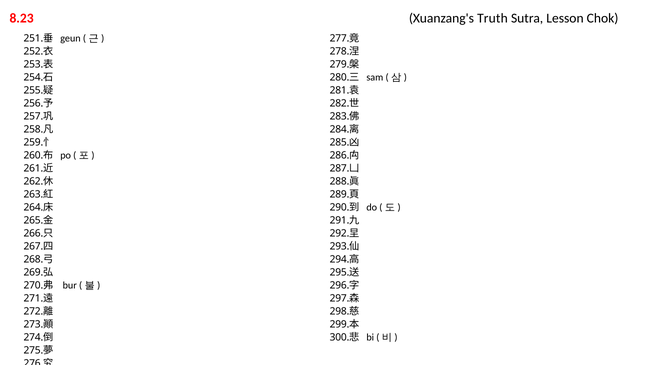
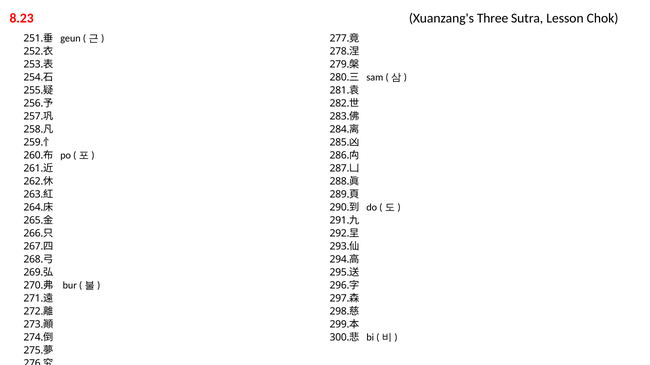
Truth: Truth -> Three
